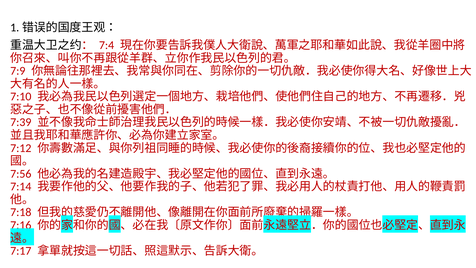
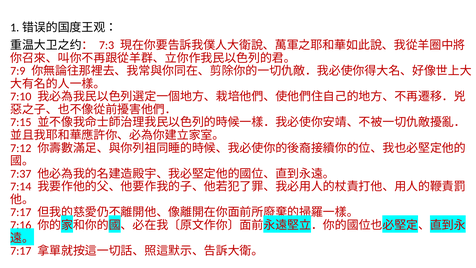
7:4: 7:4 -> 7:3
7:39: 7:39 -> 7:15
7:56: 7:56 -> 7:37
7:18 at (21, 212): 7:18 -> 7:17
